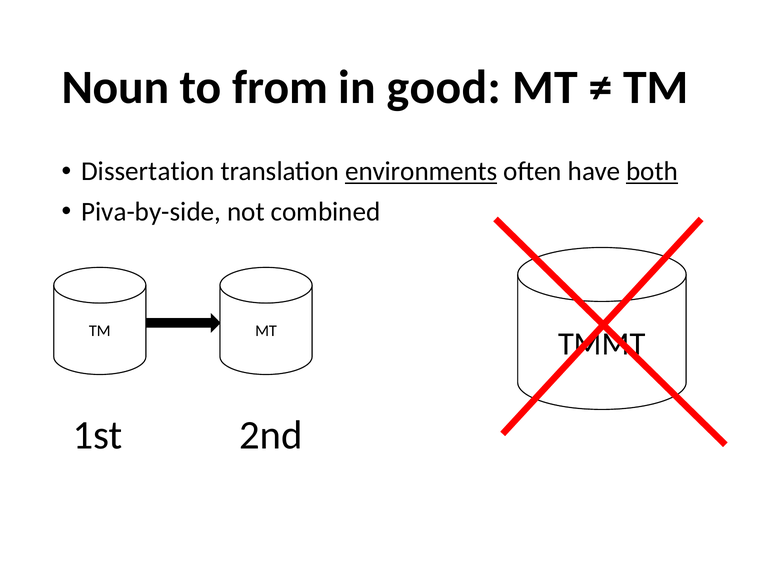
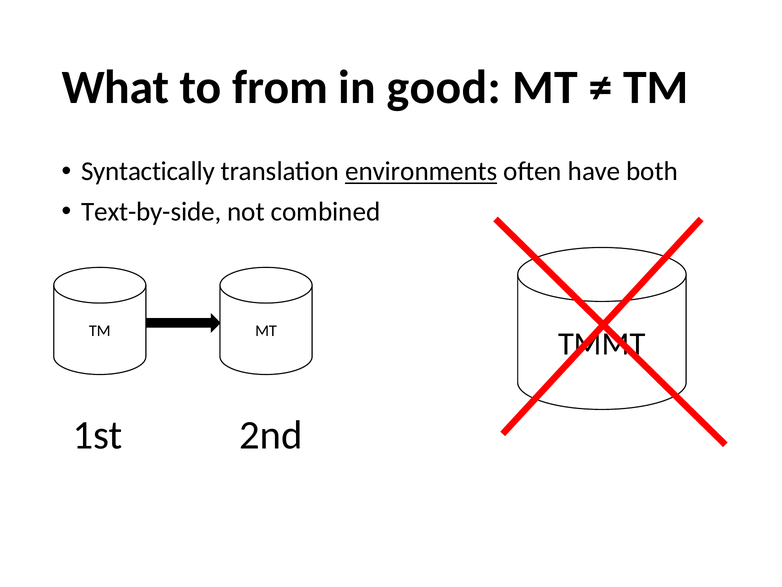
Noun: Noun -> What
Dissertation: Dissertation -> Syntactically
both underline: present -> none
Piva-by-side: Piva-by-side -> Text-by-side
